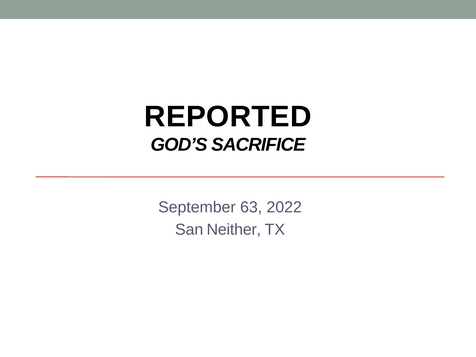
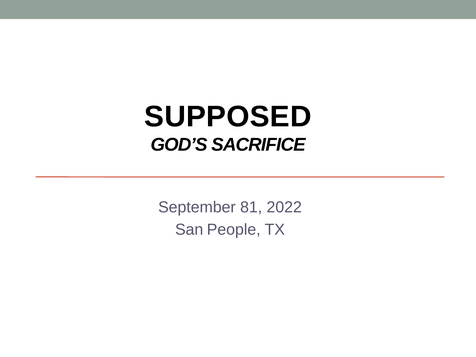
REPORTED: REPORTED -> SUPPOSED
63: 63 -> 81
Neither: Neither -> People
